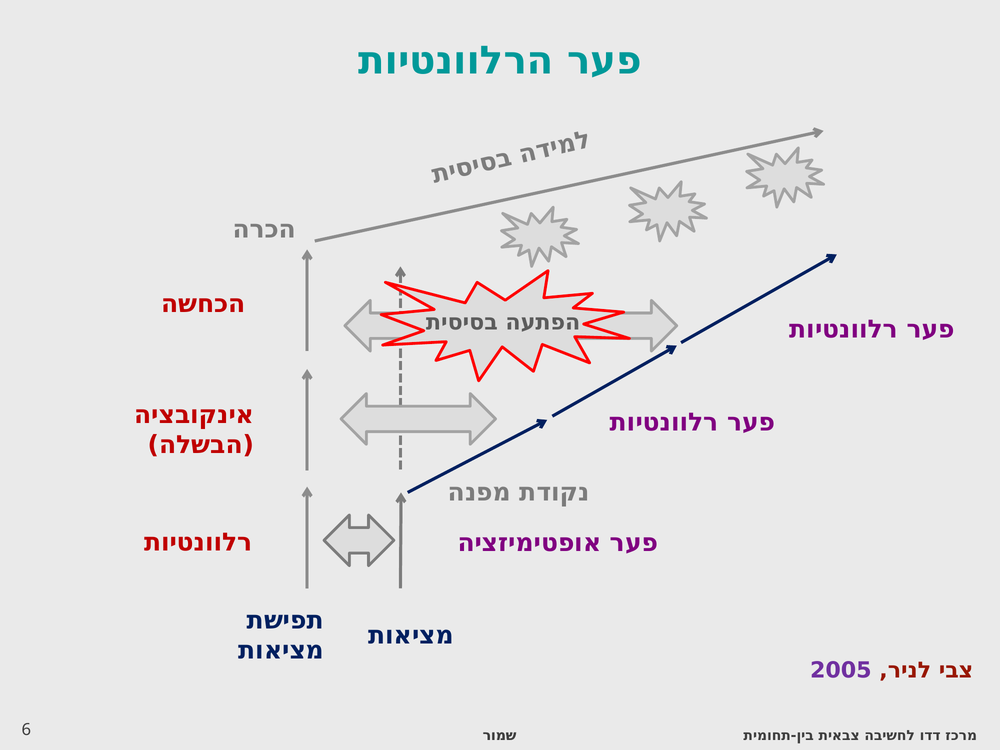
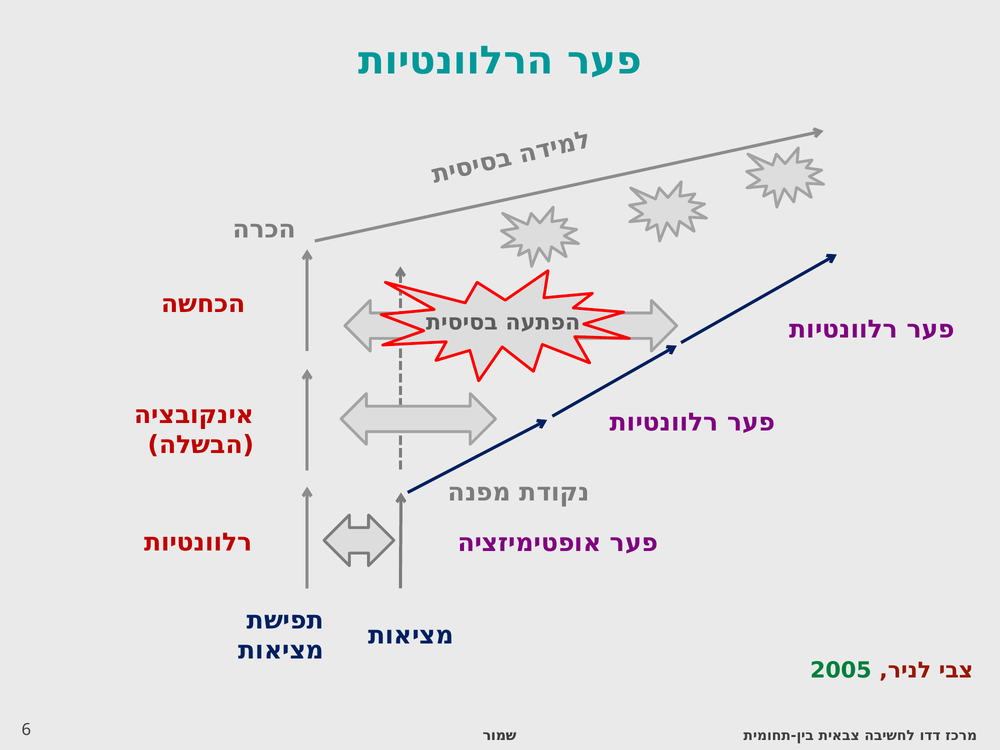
2005 colour: purple -> green
